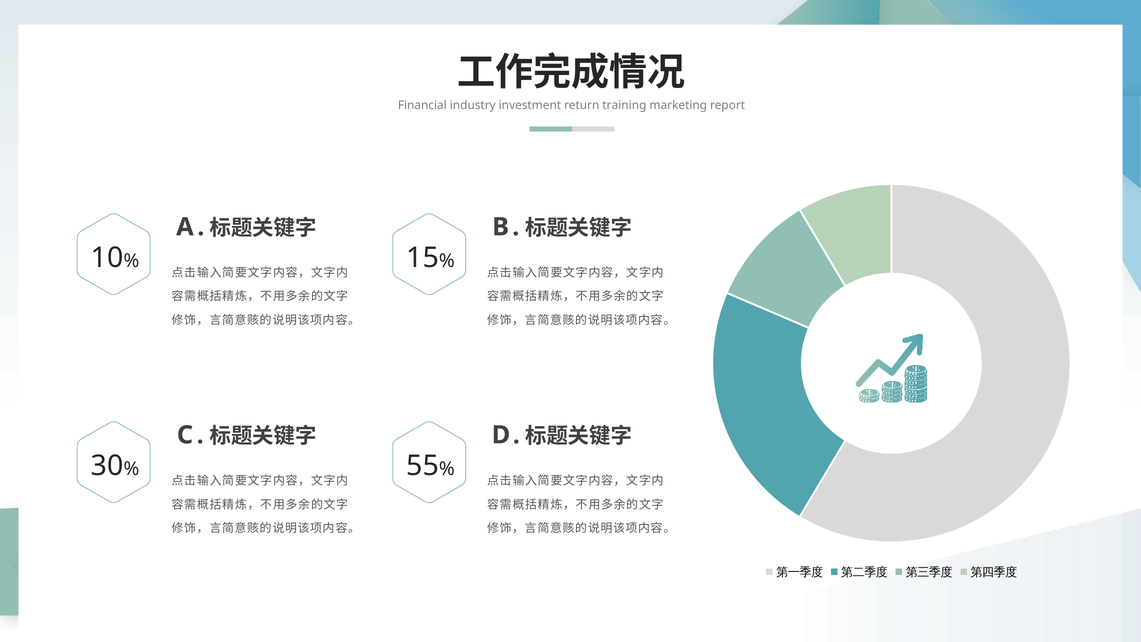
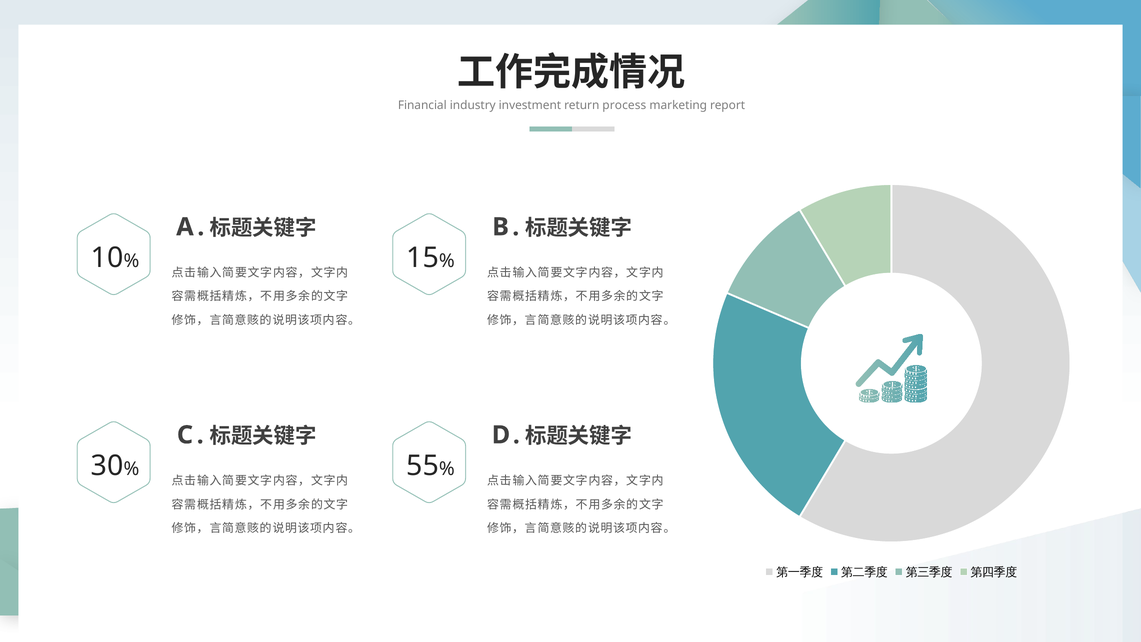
training: training -> process
